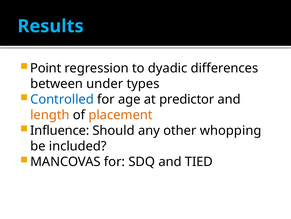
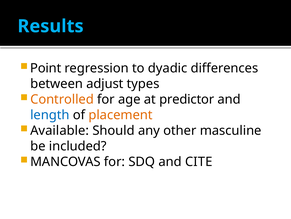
under: under -> adjust
Controlled colour: blue -> orange
length colour: orange -> blue
Influence: Influence -> Available
whopping: whopping -> masculine
TIED: TIED -> CITE
